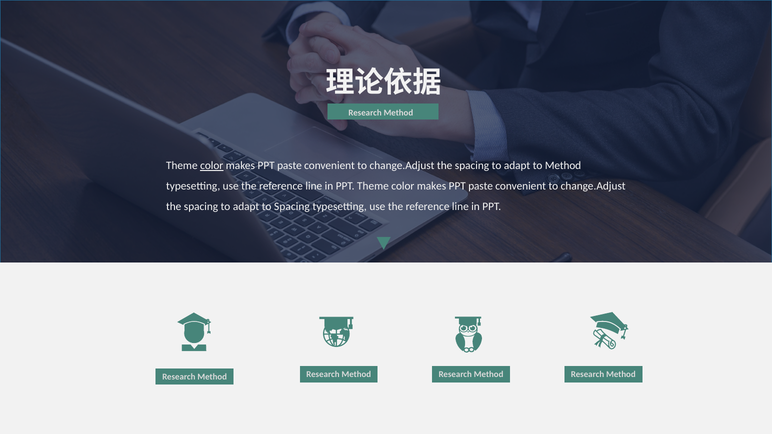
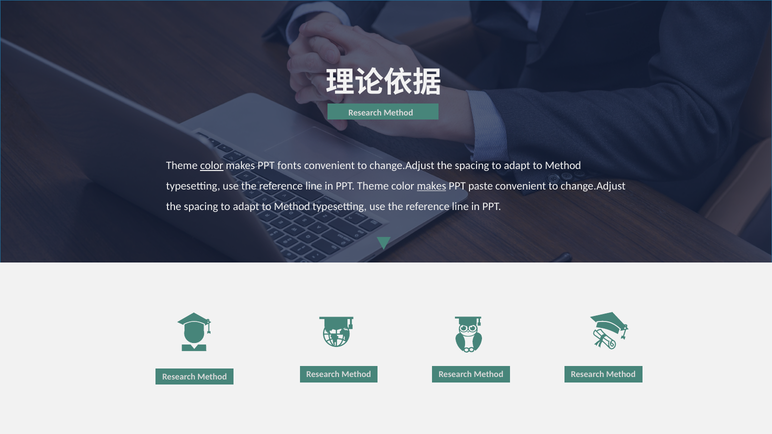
paste at (289, 166): paste -> fonts
makes at (432, 186) underline: none -> present
Spacing at (292, 206): Spacing -> Method
